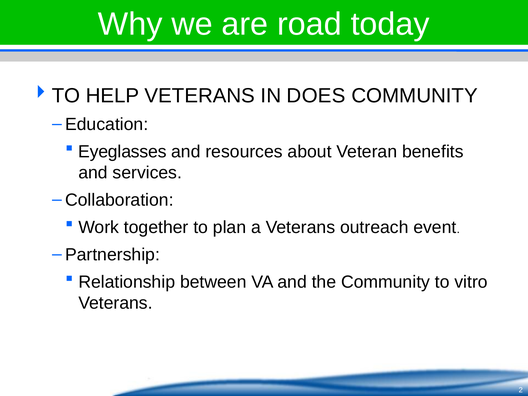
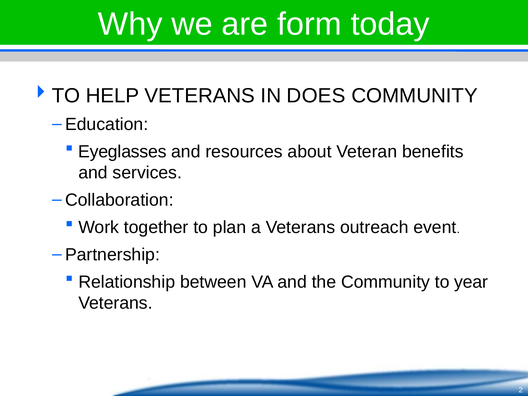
road: road -> form
vitro: vitro -> year
